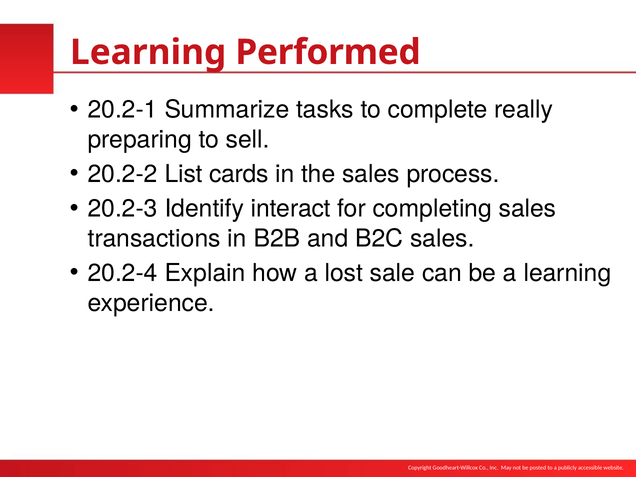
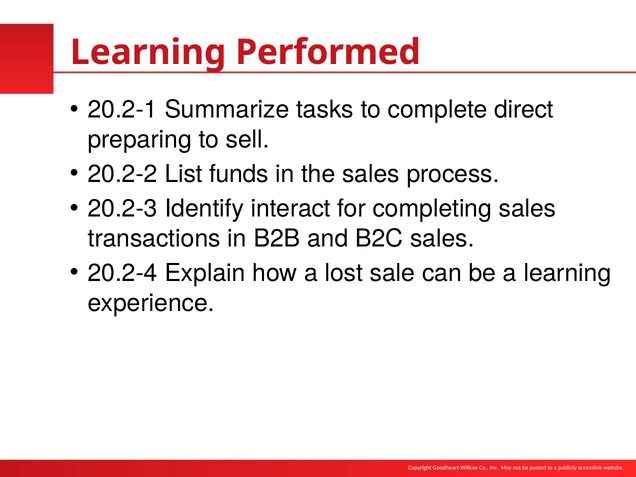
really: really -> direct
cards: cards -> funds
